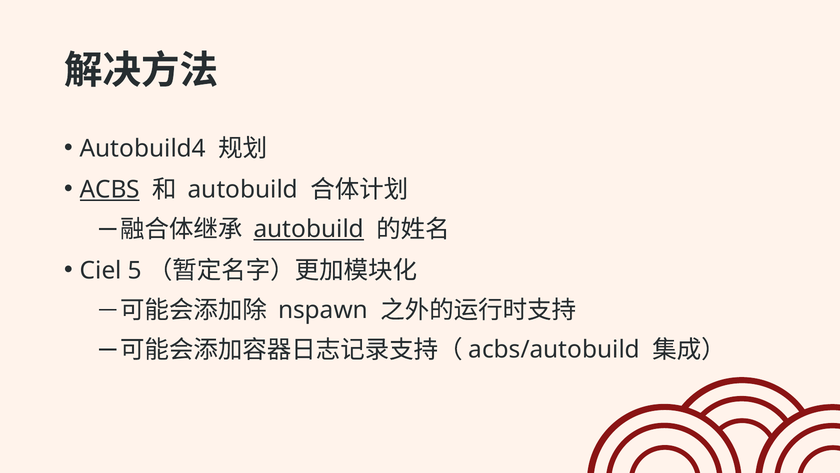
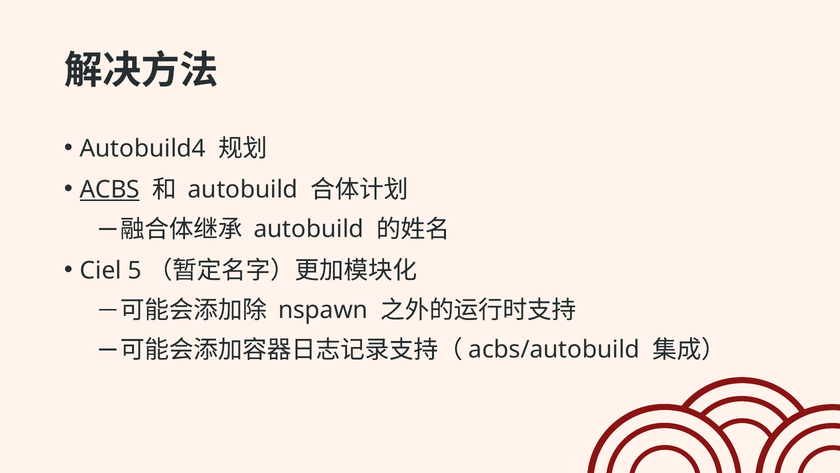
autobuild at (309, 229) underline: present -> none
